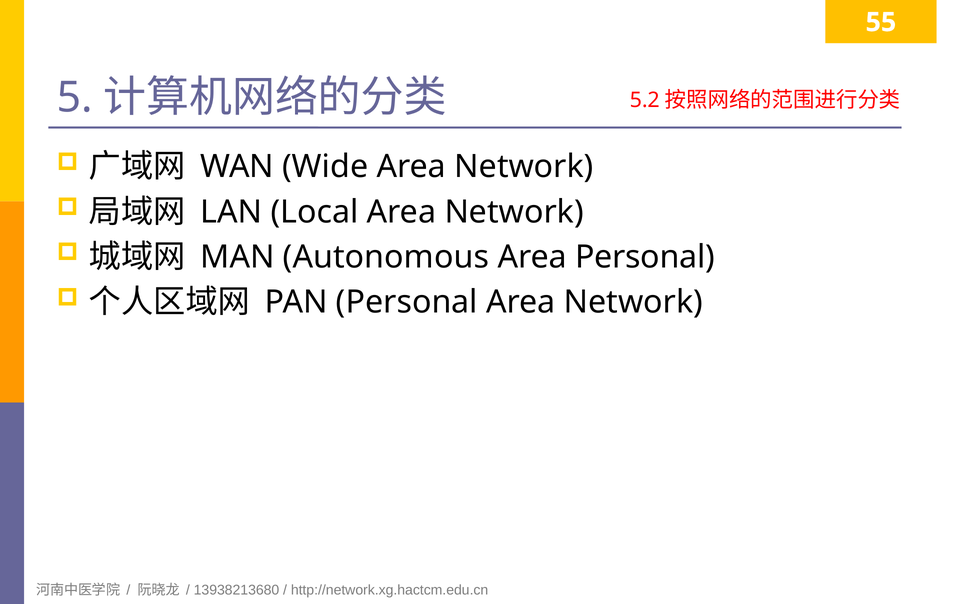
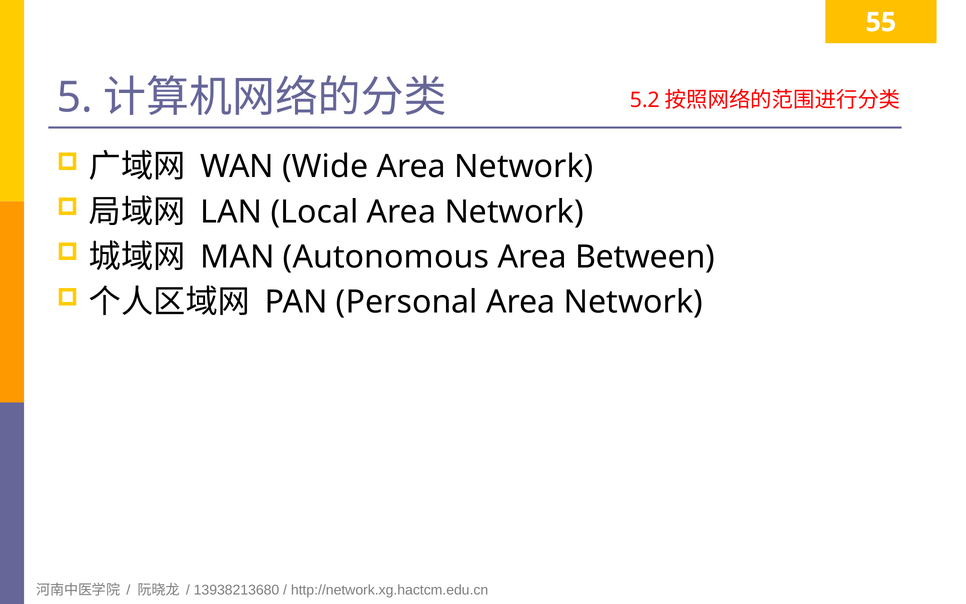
Area Personal: Personal -> Between
